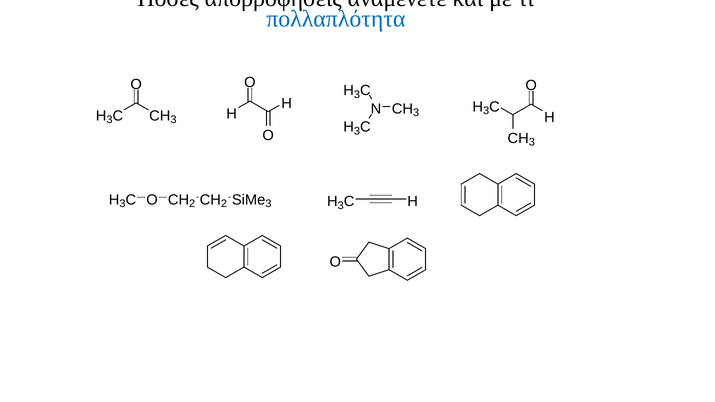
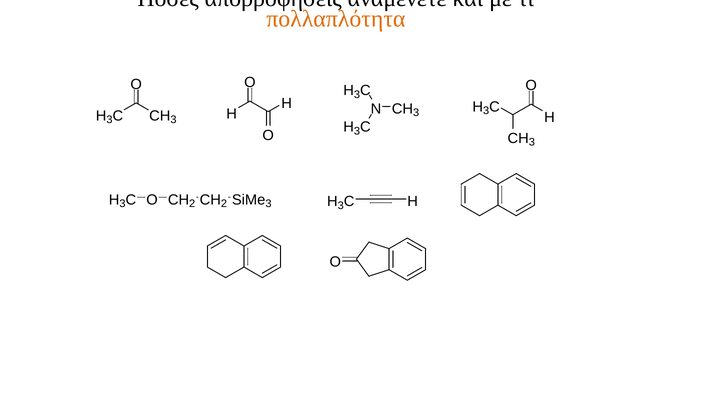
πολλαπλότητα colour: blue -> orange
